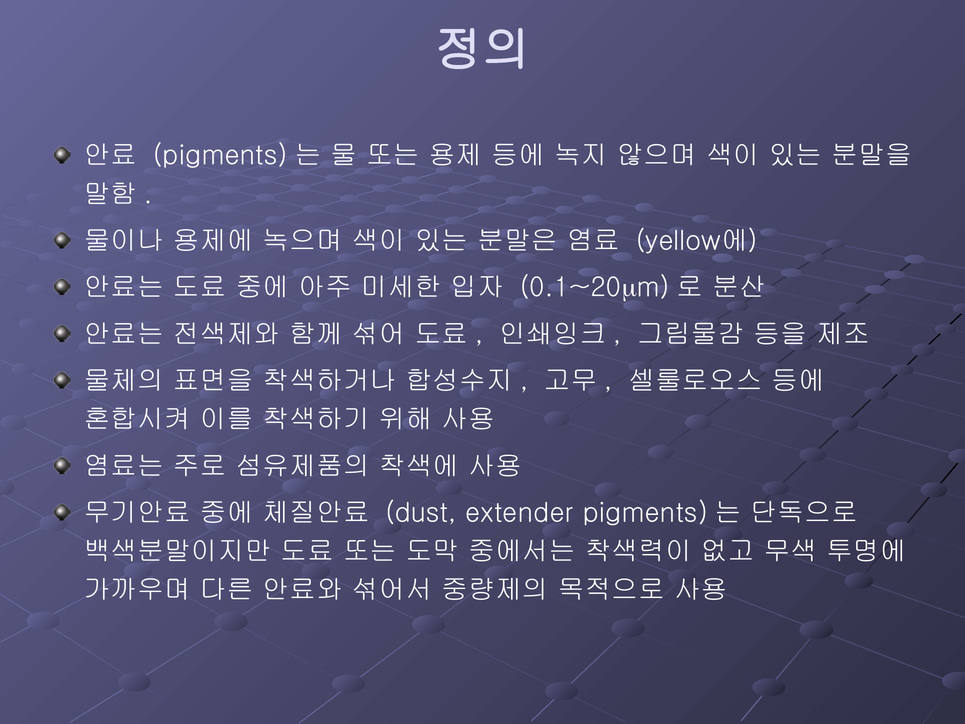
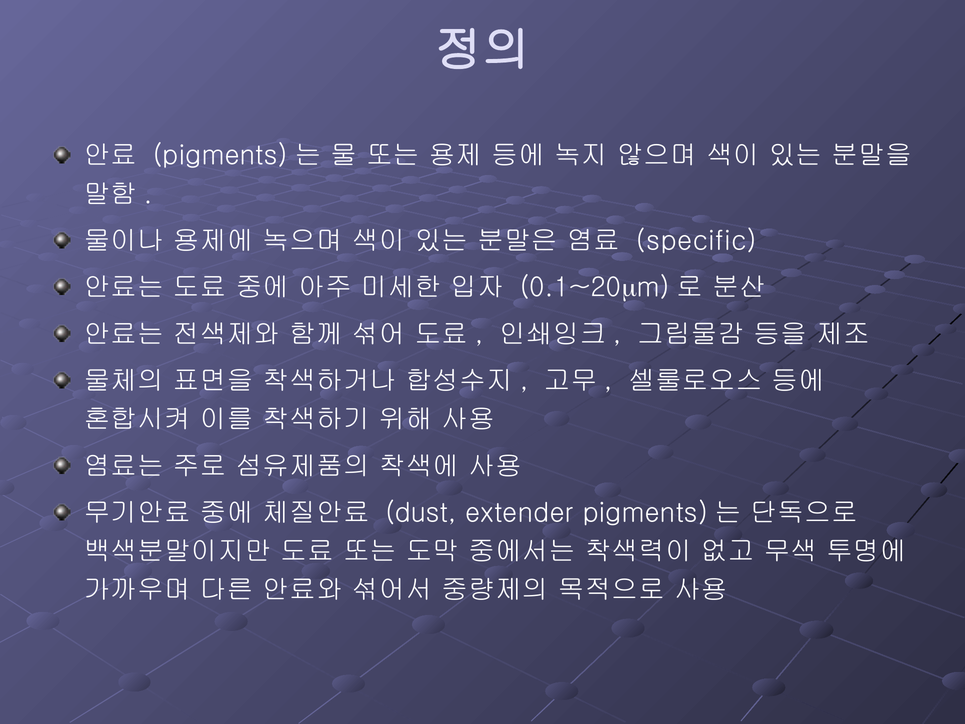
yellow에: yellow에 -> specific
